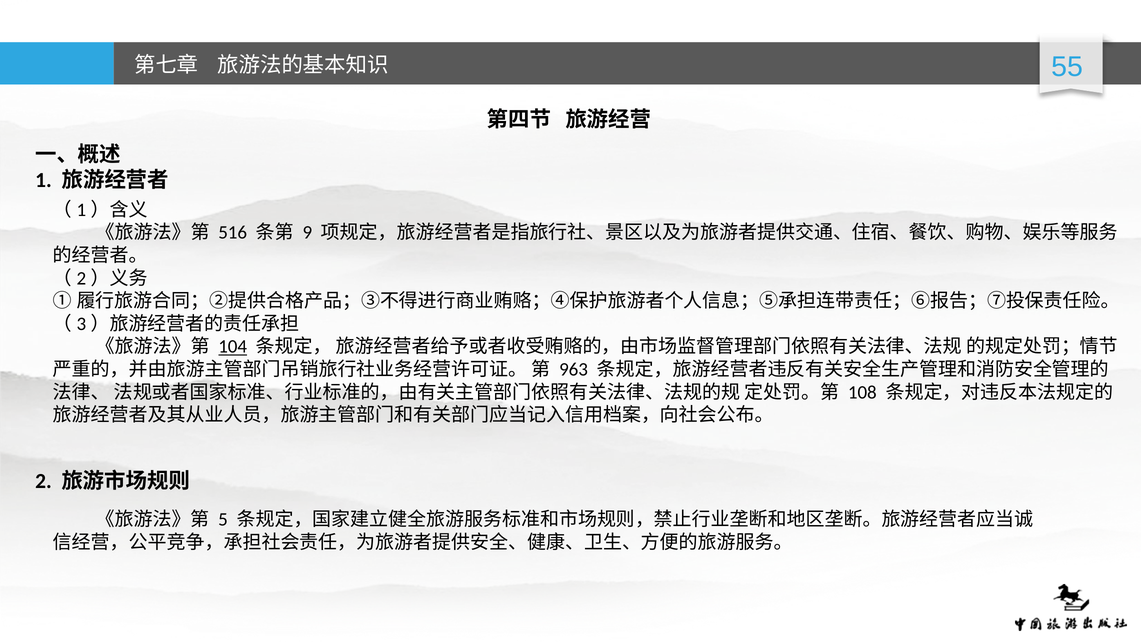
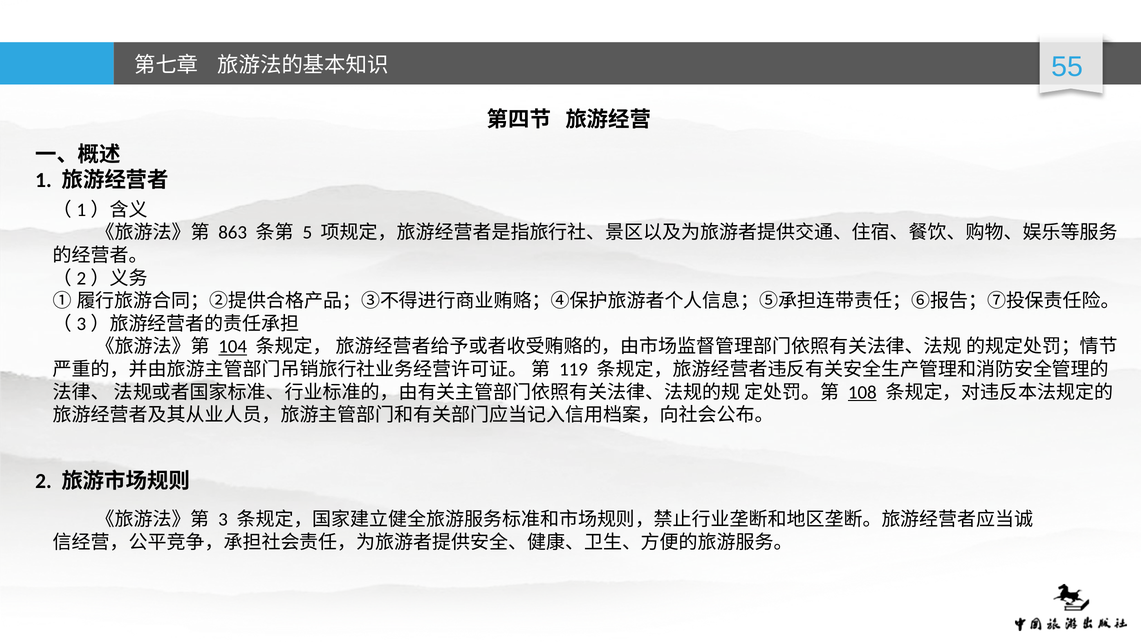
516: 516 -> 863
9: 9 -> 5
963: 963 -> 119
108 underline: none -> present
5: 5 -> 3
